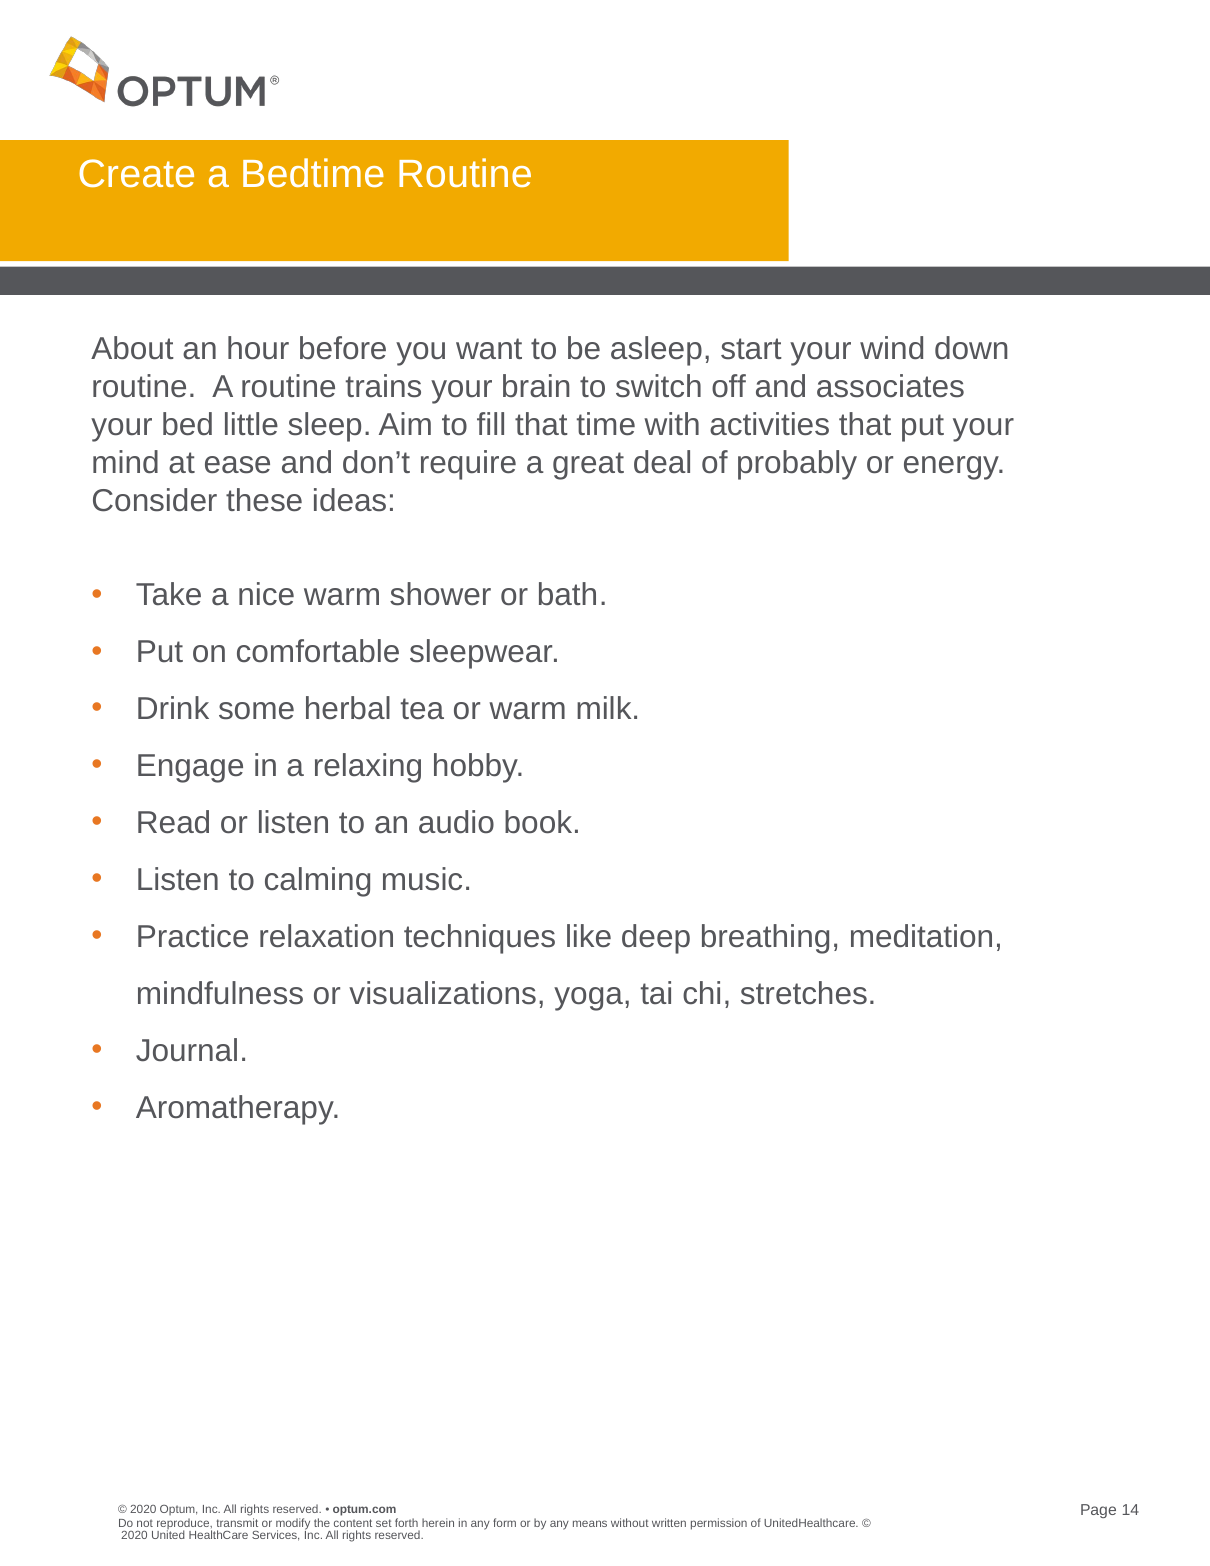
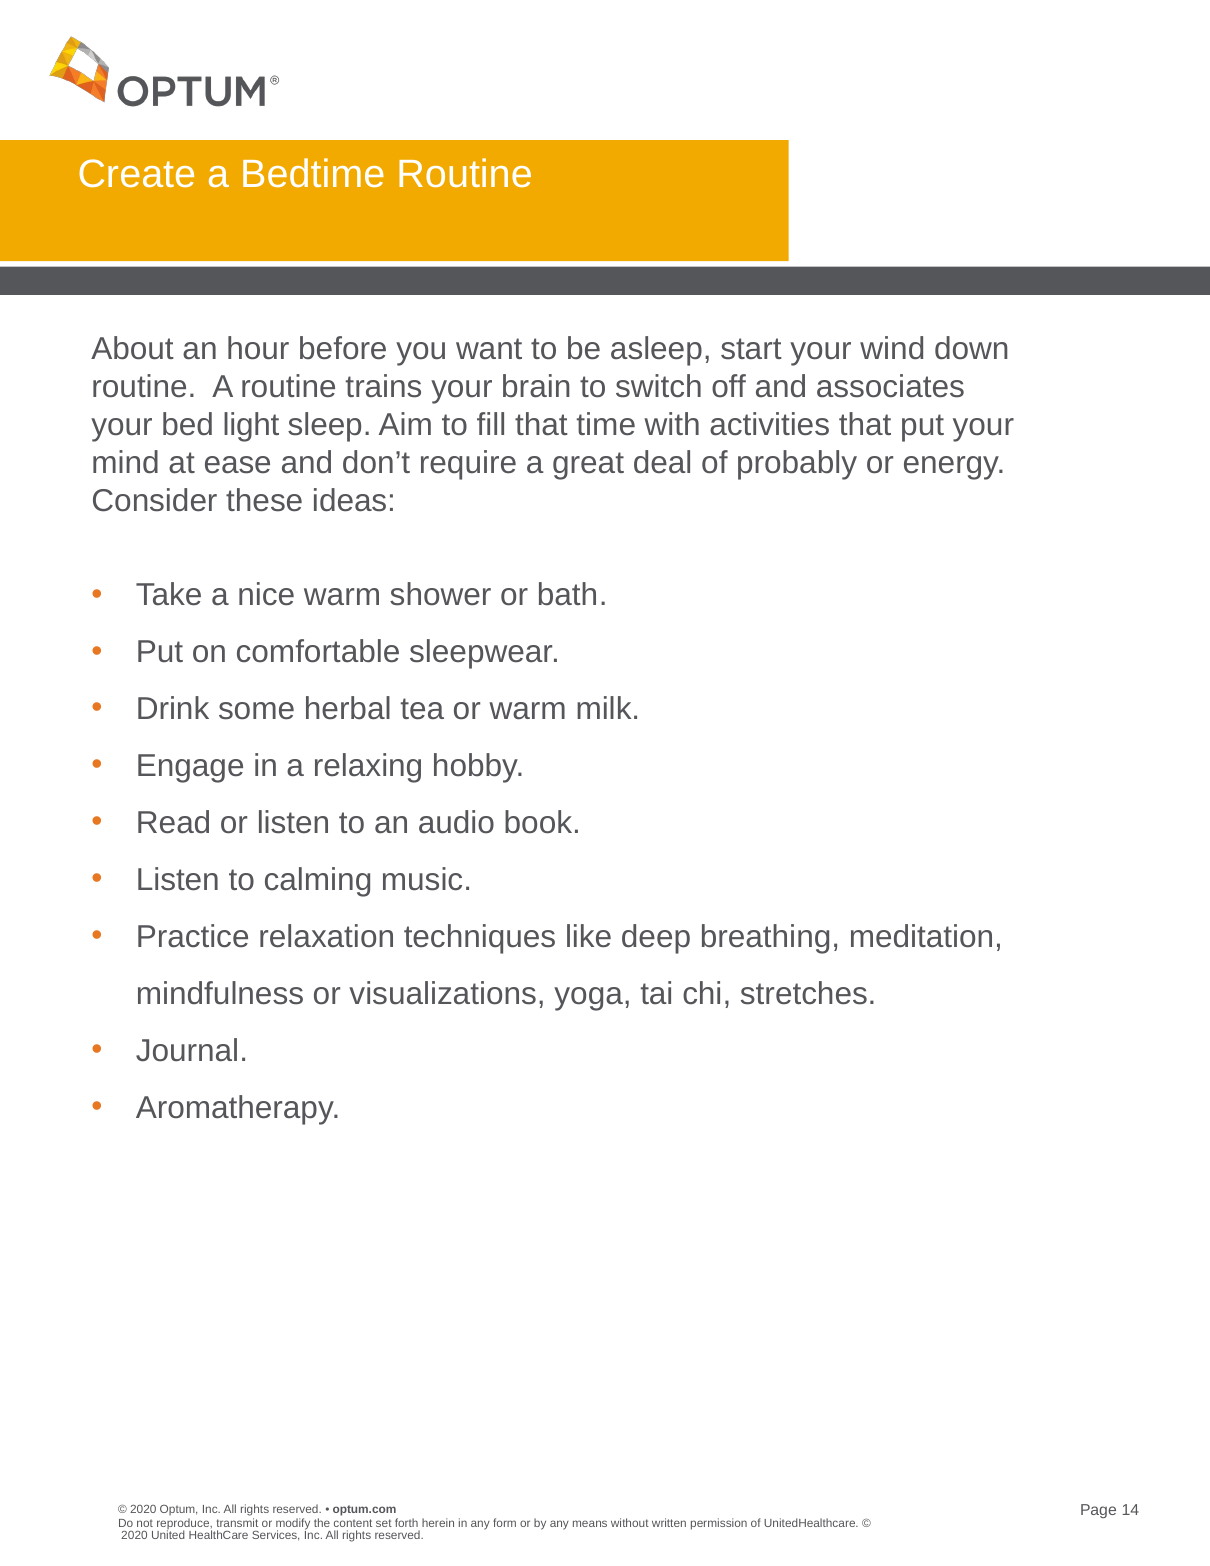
little: little -> light
